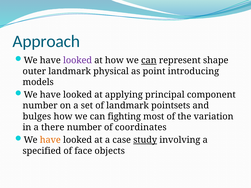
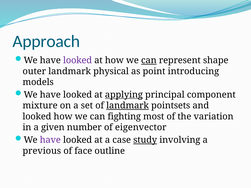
applying underline: none -> present
number at (40, 106): number -> mixture
landmark at (128, 106) underline: none -> present
bulges at (37, 117): bulges -> looked
there: there -> given
coordinates: coordinates -> eigenvector
have at (50, 140) colour: orange -> purple
specified: specified -> previous
objects: objects -> outline
